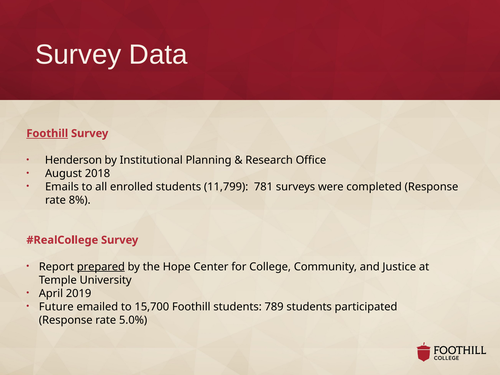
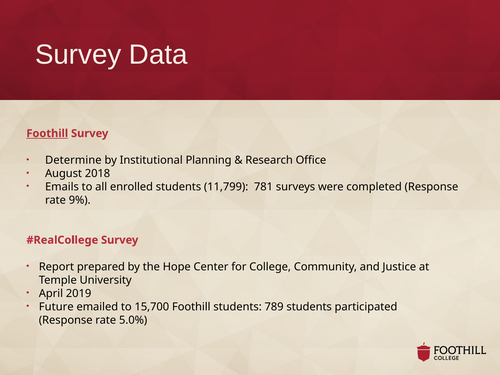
Henderson: Henderson -> Determine
8%: 8% -> 9%
prepared underline: present -> none
